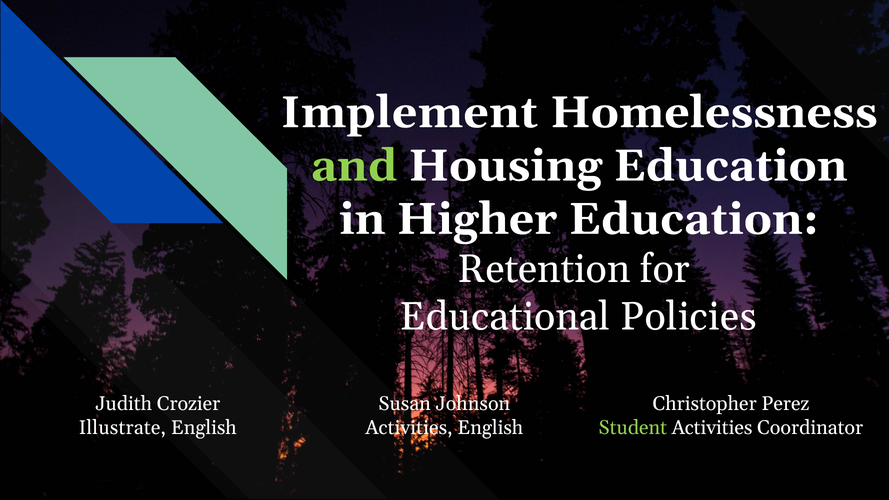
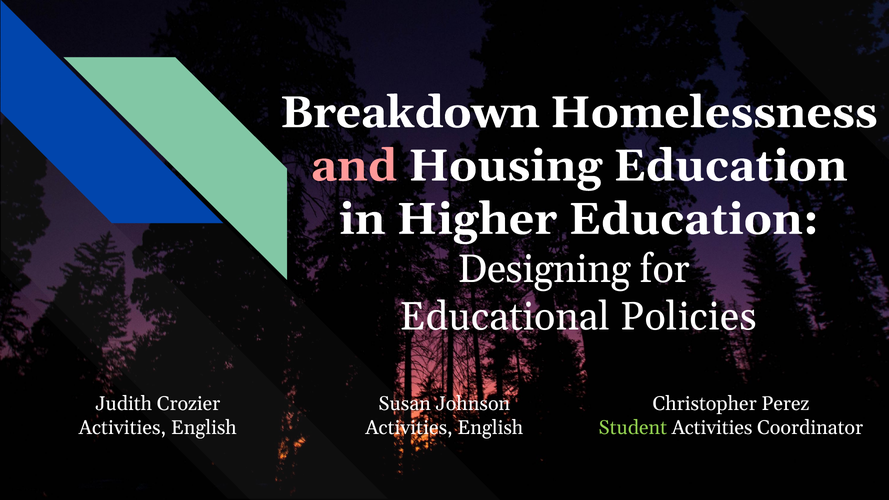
Implement: Implement -> Breakdown
and colour: light green -> pink
Retention: Retention -> Designing
Illustrate at (122, 428): Illustrate -> Activities
